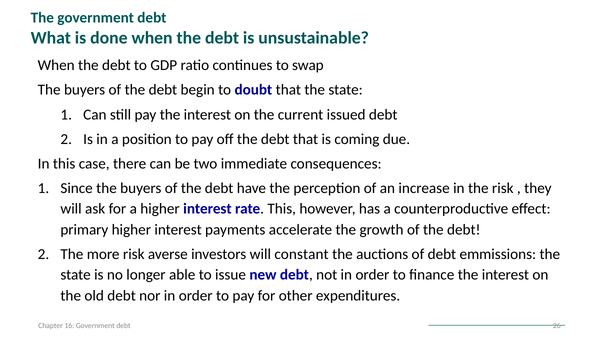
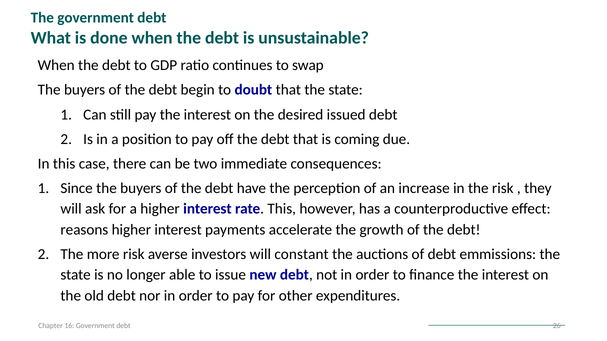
current: current -> desired
primary: primary -> reasons
